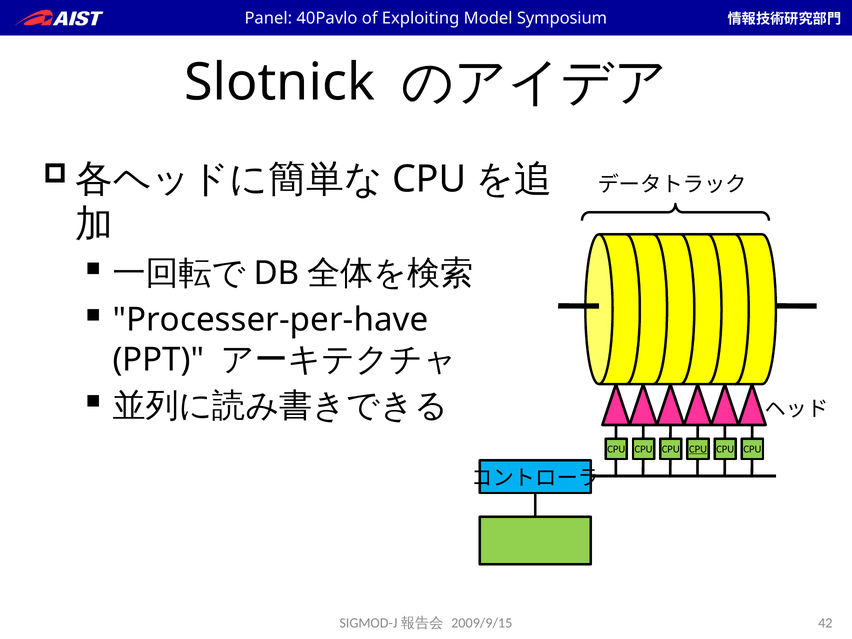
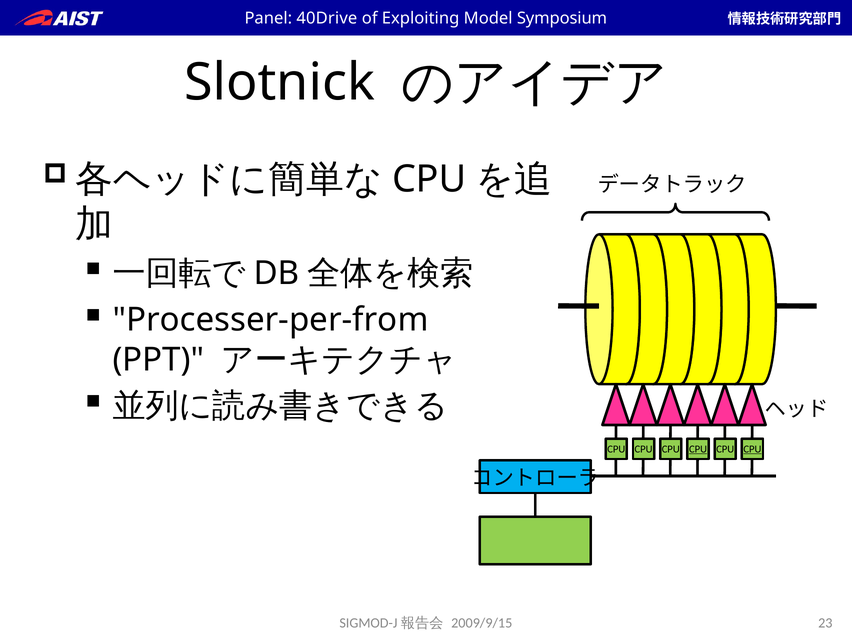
40Pavlo: 40Pavlo -> 40Drive
Processer-per-have: Processer-per-have -> Processer-per-from
CPU at (752, 449) underline: none -> present
42: 42 -> 23
